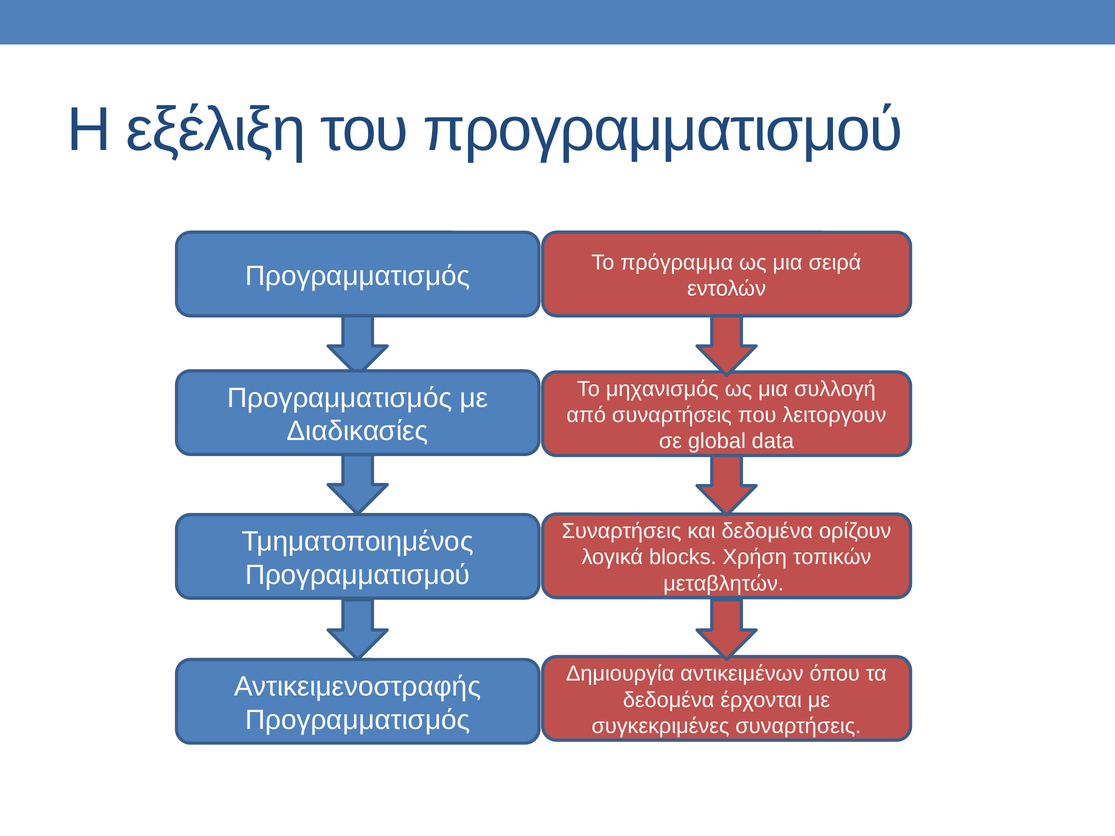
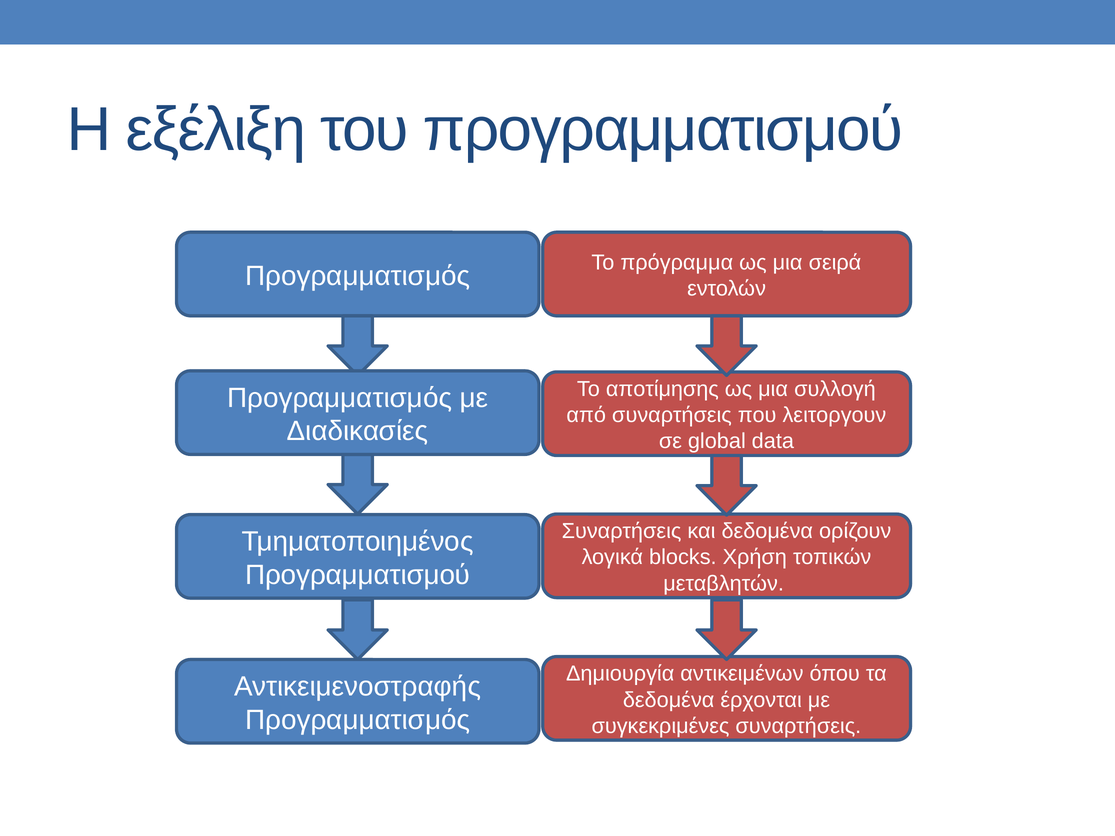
μηχανισμός: μηχανισμός -> αποτίμησης
